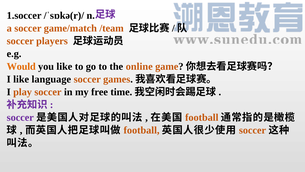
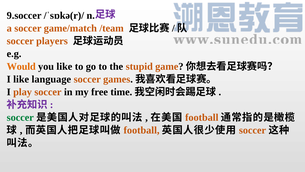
1.soccer: 1.soccer -> 9.soccer
online: online -> stupid
soccer at (20, 117) colour: purple -> green
